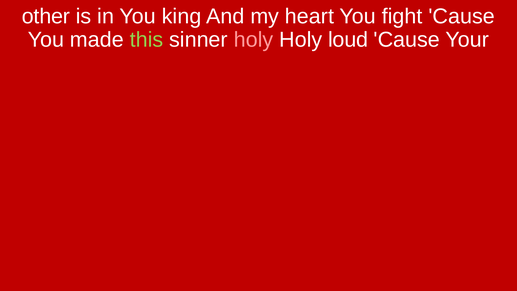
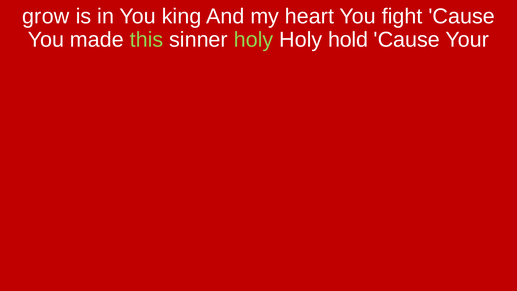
other: other -> grow
holy at (254, 40) colour: pink -> light green
loud: loud -> hold
